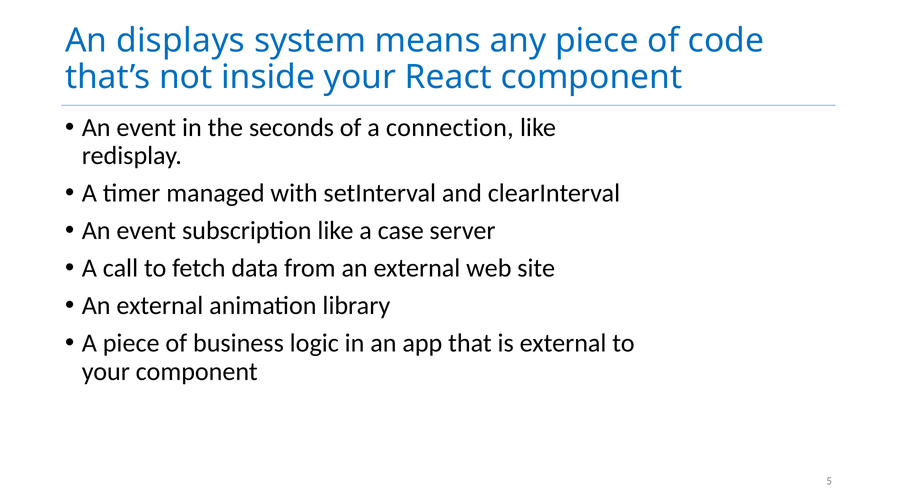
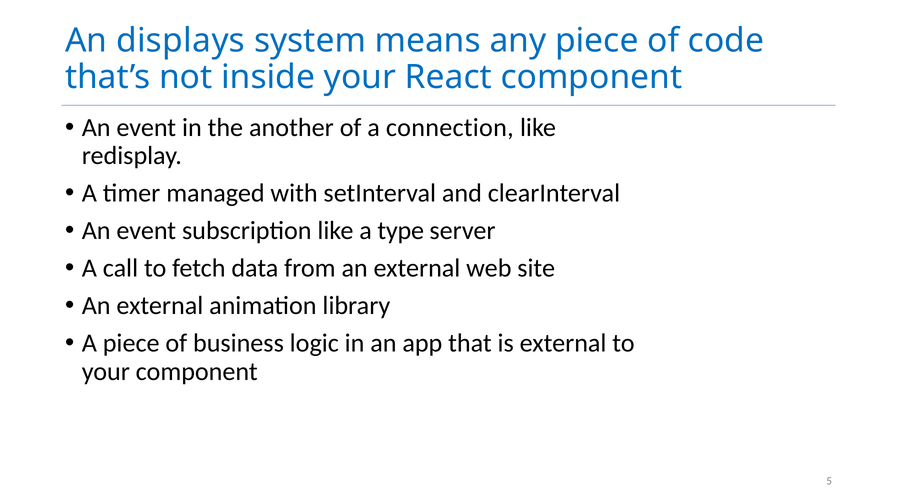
seconds: seconds -> another
case: case -> type
